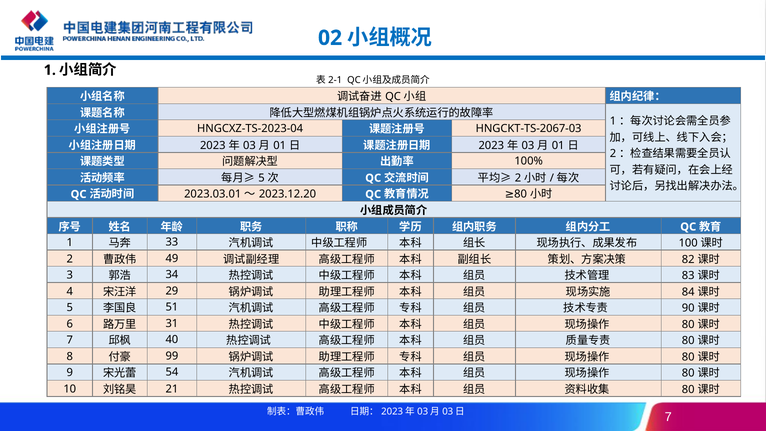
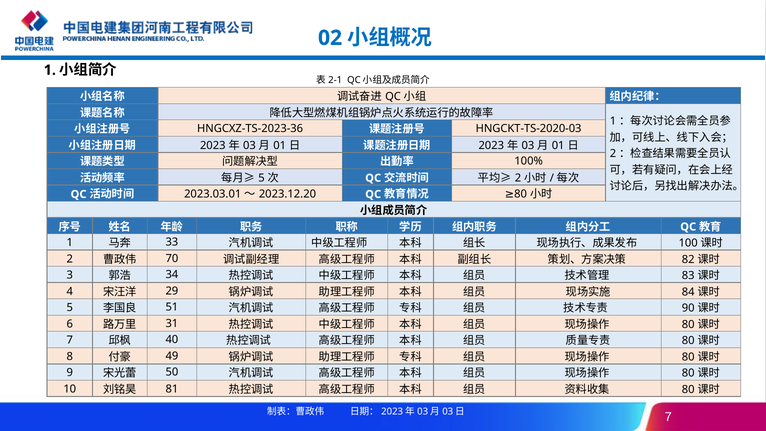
HNGCXZ-TS-2023-04: HNGCXZ-TS-2023-04 -> HNGCXZ-TS-2023-36
HNGCKT-TS-2067-03: HNGCKT-TS-2067-03 -> HNGCKT-TS-2020-03
49: 49 -> 70
99: 99 -> 49
54: 54 -> 50
21: 21 -> 81
